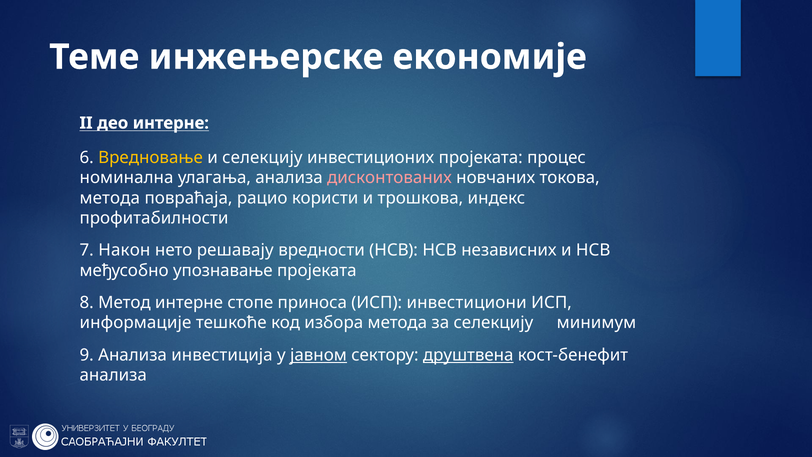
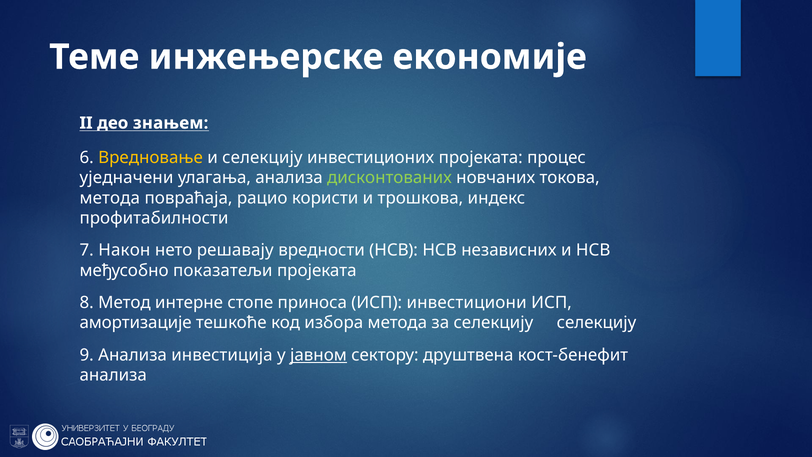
део интерне: интерне -> знањем
номинална: номинална -> уједначени
дисконтованих colour: pink -> light green
упознавање: упознавање -> показатељи
информације: информације -> амортизације
селекцију минимум: минимум -> селекцију
друштвена underline: present -> none
